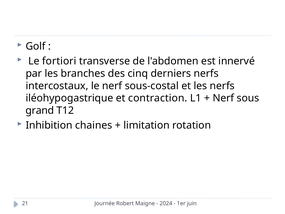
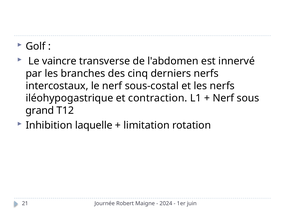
fortiori: fortiori -> vaincre
chaines: chaines -> laquelle
